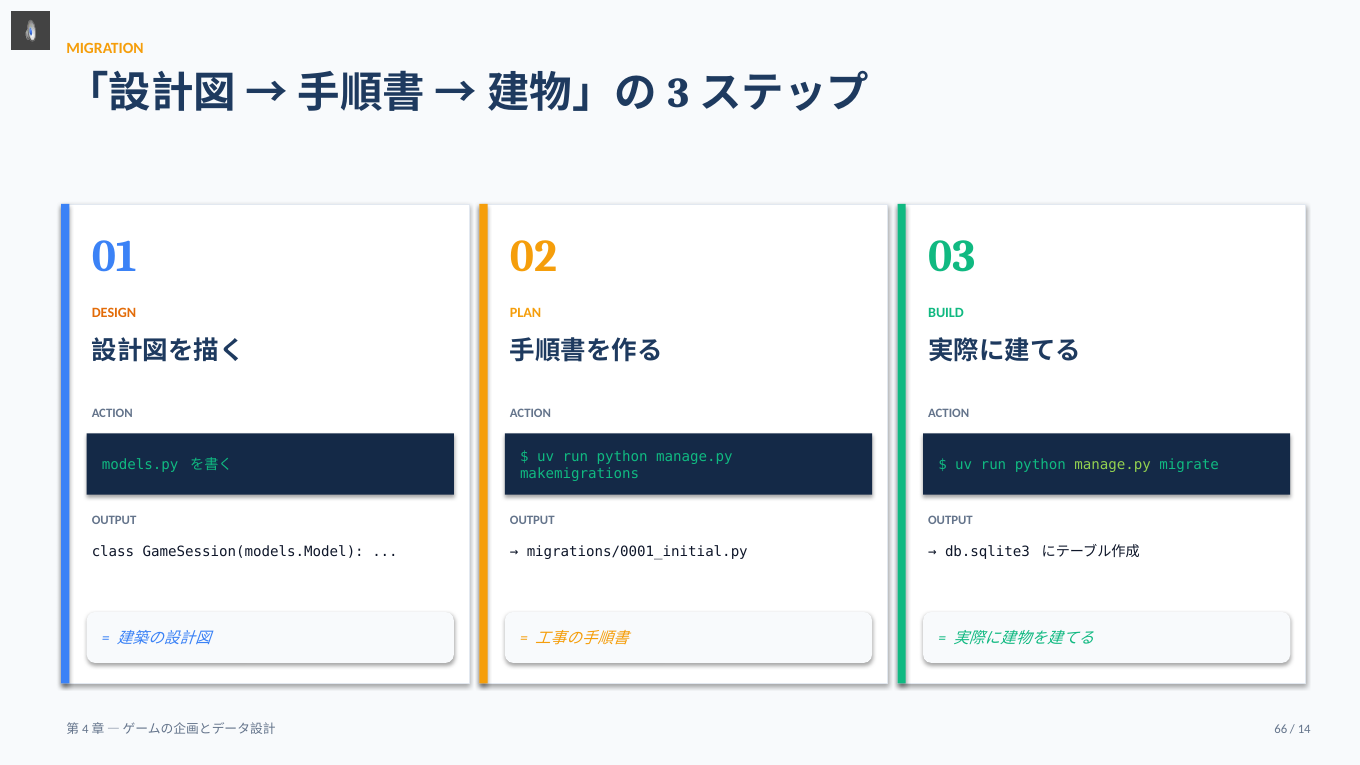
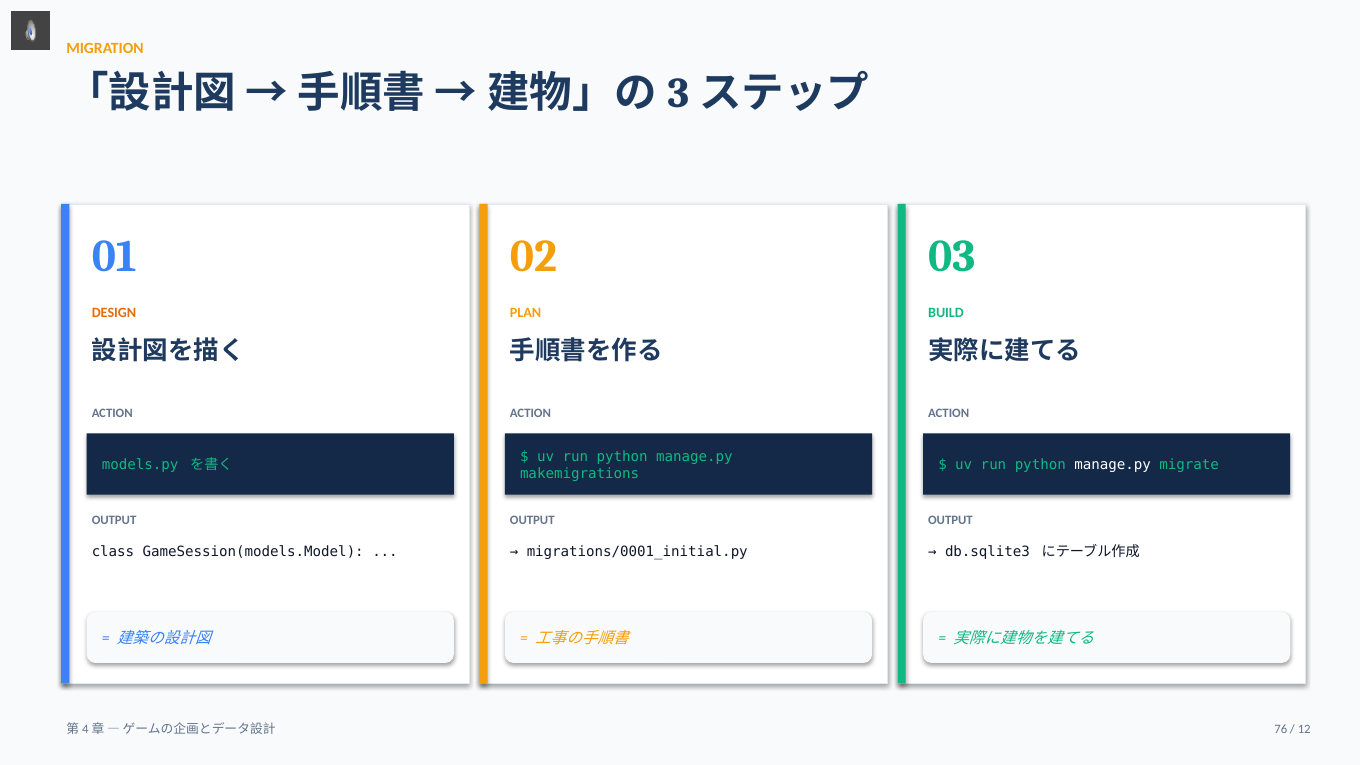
manage.py at (1113, 465) colour: light green -> white
66: 66 -> 76
14: 14 -> 12
